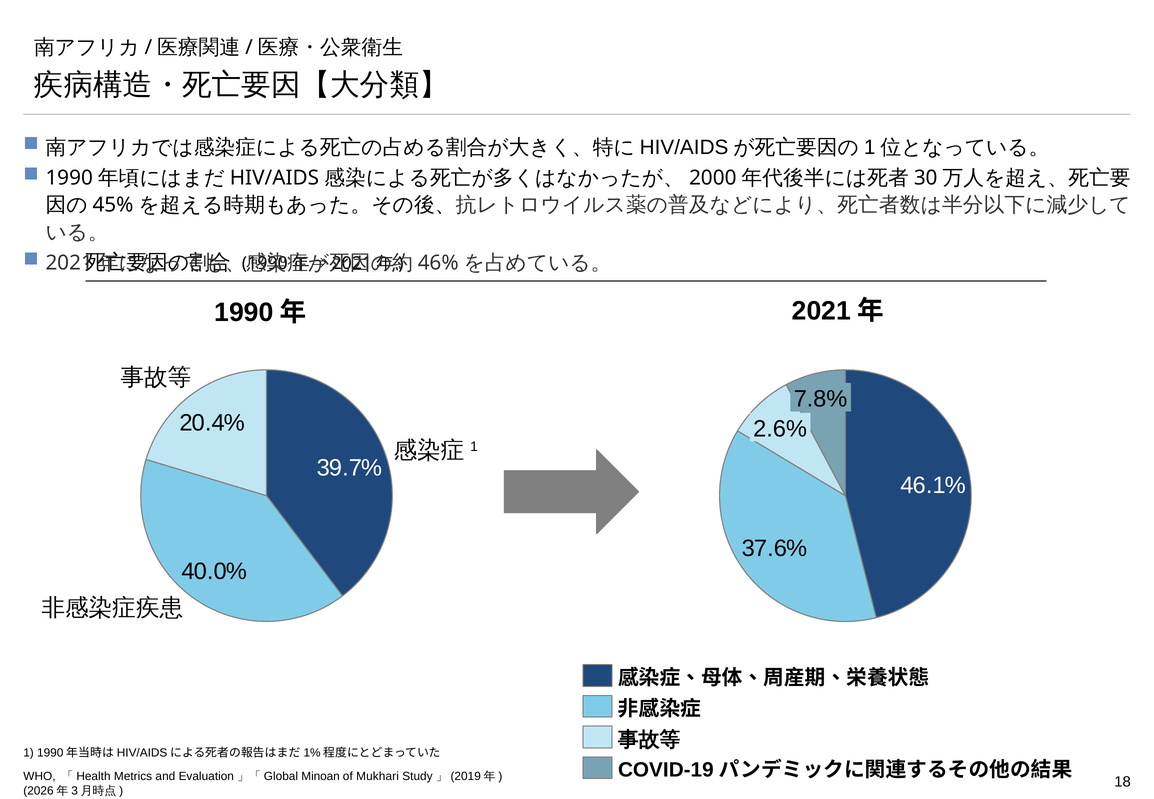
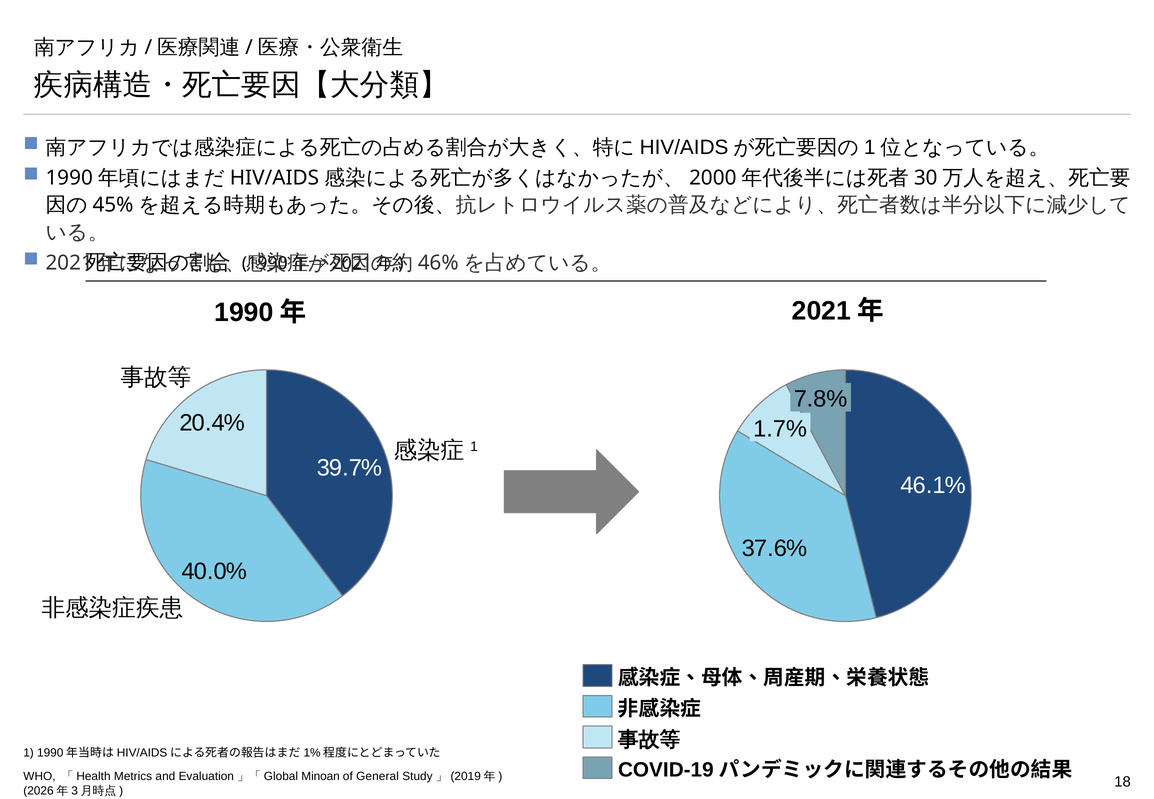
2.6%: 2.6% -> 1.7%
Mukhari: Mukhari -> General
